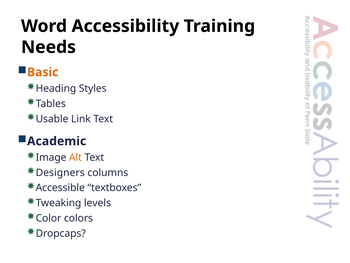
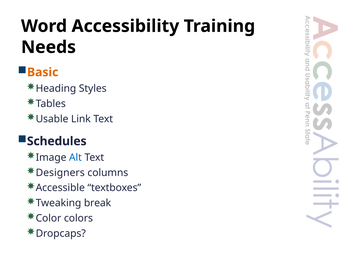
Academic: Academic -> Schedules
Alt colour: orange -> blue
levels: levels -> break
